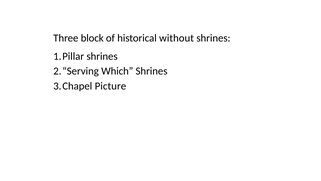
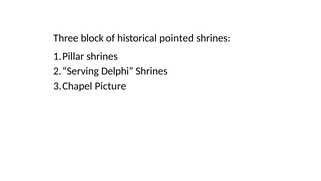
without: without -> pointed
Which: Which -> Delphi
